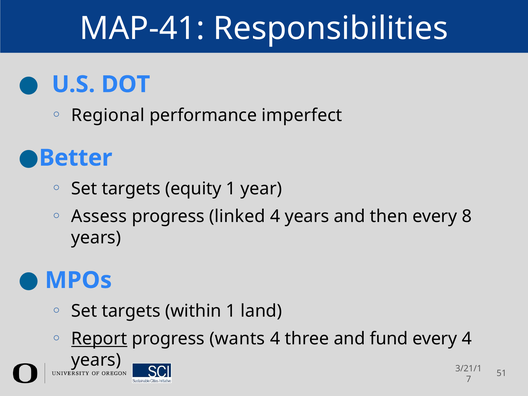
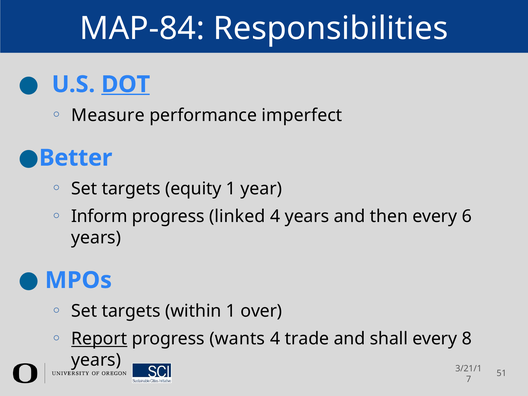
MAP-41: MAP-41 -> MAP-84
DOT underline: none -> present
Regional: Regional -> Measure
Assess: Assess -> Inform
8: 8 -> 6
land: land -> over
three: three -> trade
fund: fund -> shall
every 4: 4 -> 8
